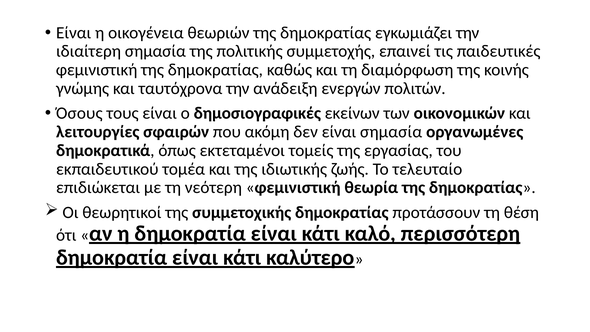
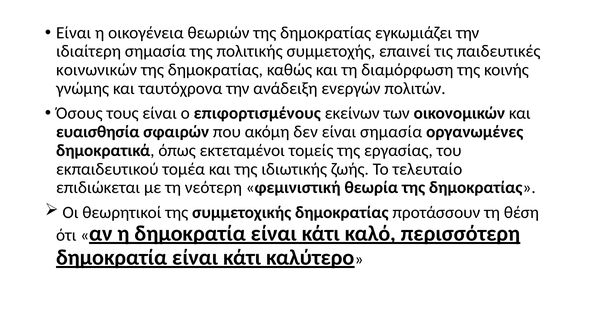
φεμινιστική at (97, 70): φεμινιστική -> κοινωνικών
δημοσιογραφικές: δημοσιογραφικές -> επιφορτισμένους
λειτουργίες: λειτουργίες -> ευαισθησία
